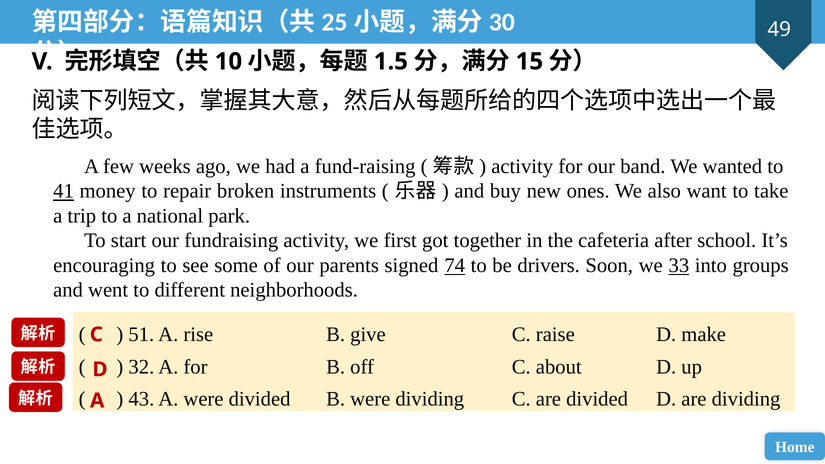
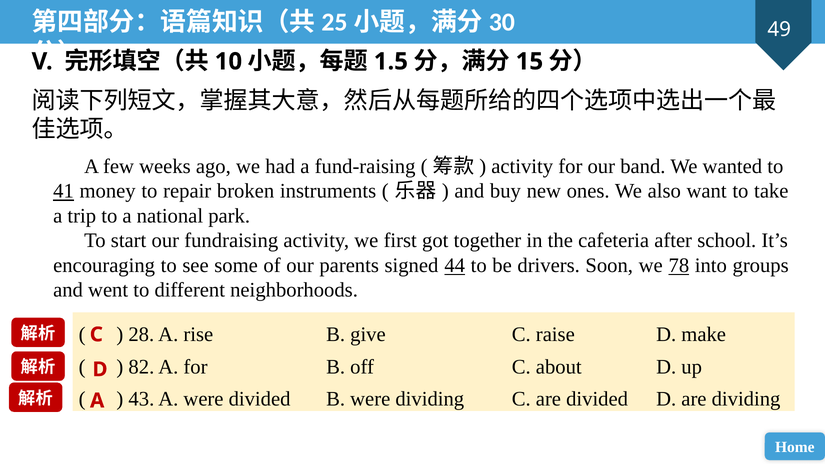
74: 74 -> 44
33: 33 -> 78
51: 51 -> 28
32: 32 -> 82
